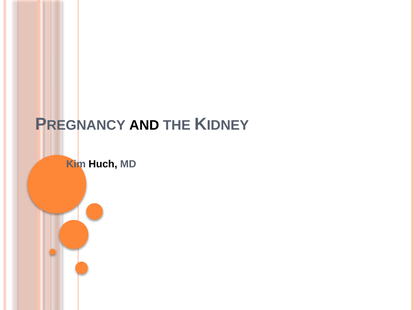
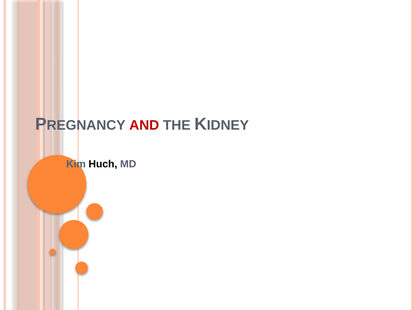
AND colour: black -> red
